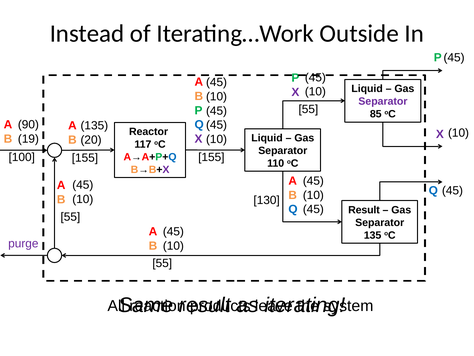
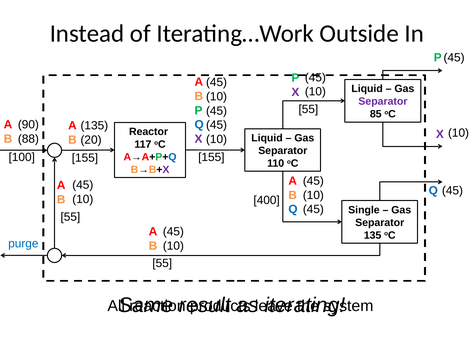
19: 19 -> 88
130: 130 -> 400
Result at (364, 210): Result -> Single
purge colour: purple -> blue
